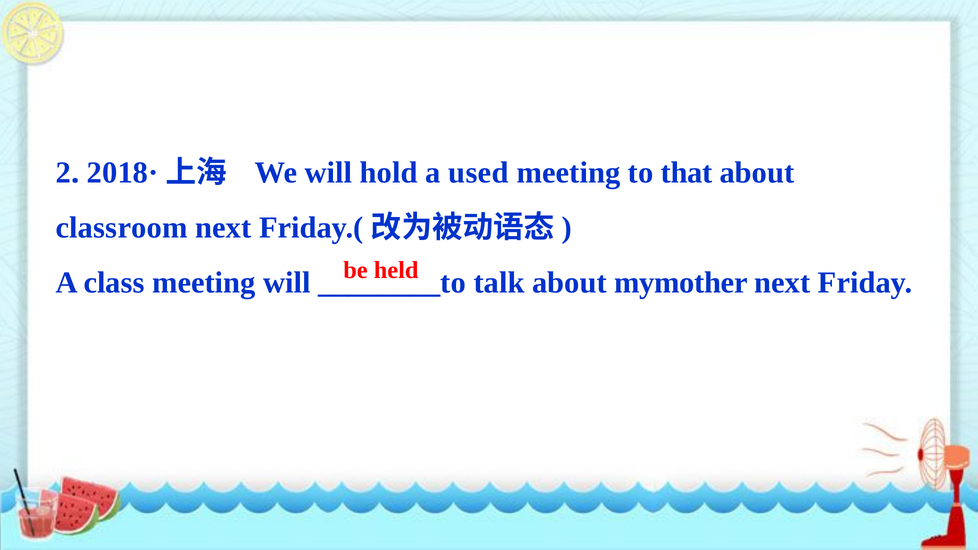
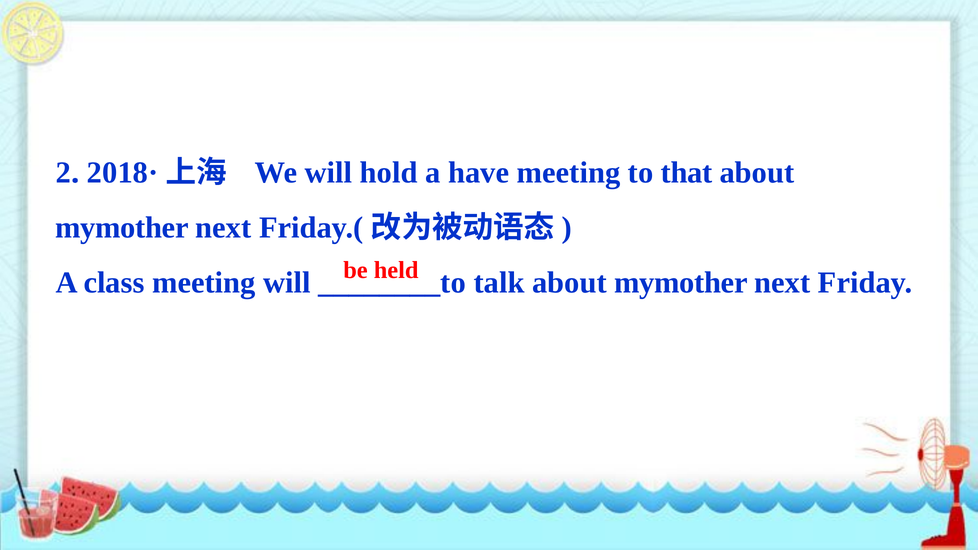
used: used -> have
classroom at (122, 228): classroom -> mymother
